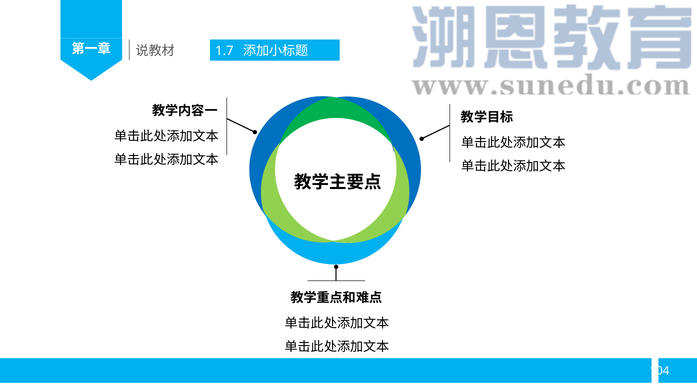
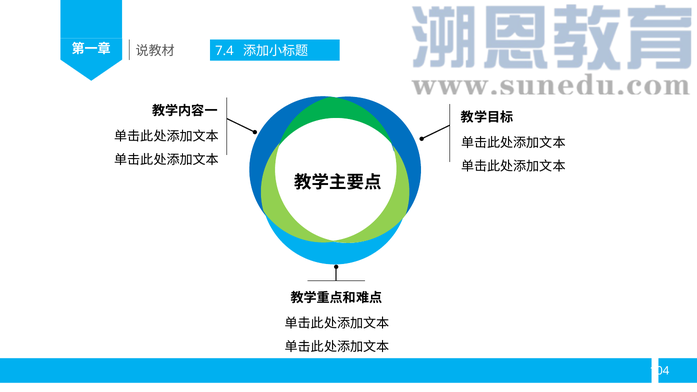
1.7: 1.7 -> 7.4
